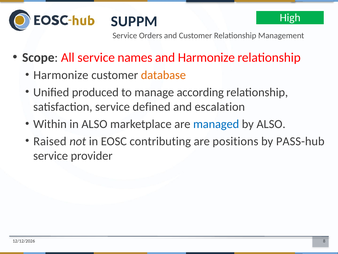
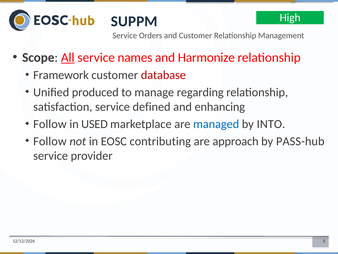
All underline: none -> present
Harmonize at (61, 75): Harmonize -> Framework
database colour: orange -> red
according: according -> regarding
escalation: escalation -> enhancing
Within at (50, 124): Within -> Follow
in ALSO: ALSO -> USED
by ALSO: ALSO -> INTO
Raised at (50, 141): Raised -> Follow
positions: positions -> approach
